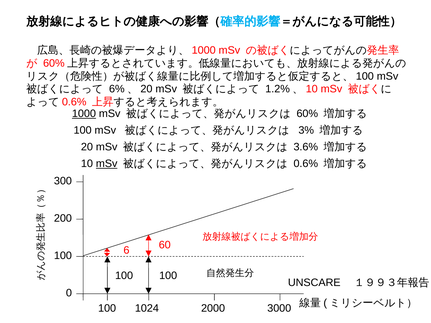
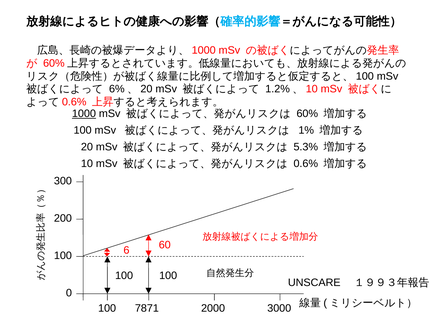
3%: 3% -> 1%
3.6%: 3.6% -> 5.3%
mSv at (107, 164) underline: present -> none
1024: 1024 -> 7871
